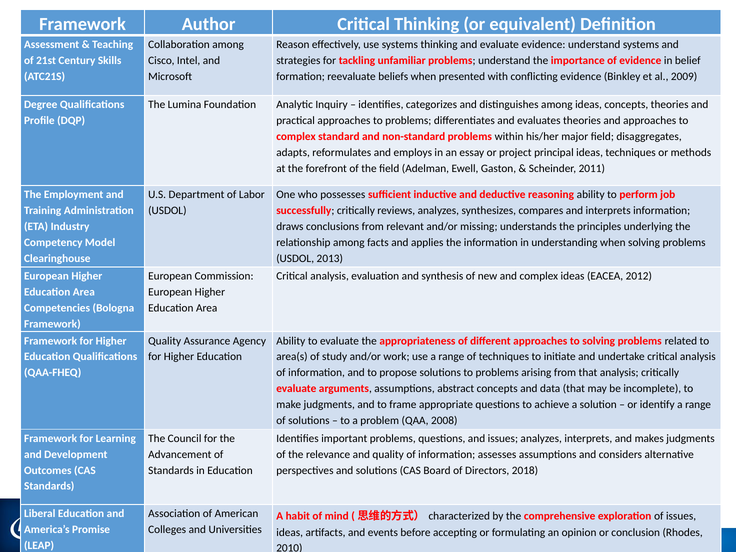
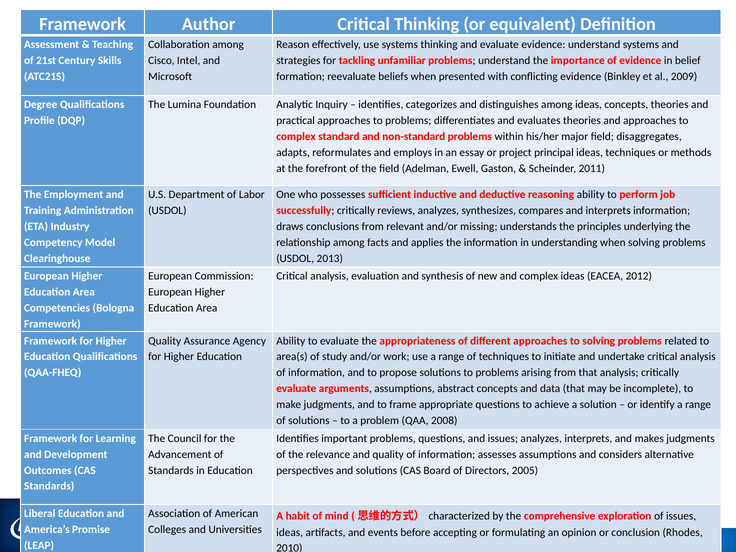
2018: 2018 -> 2005
